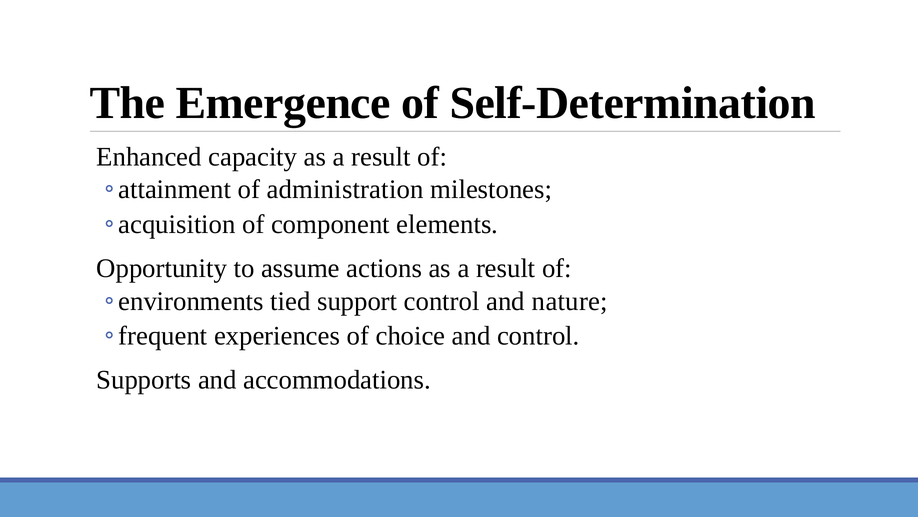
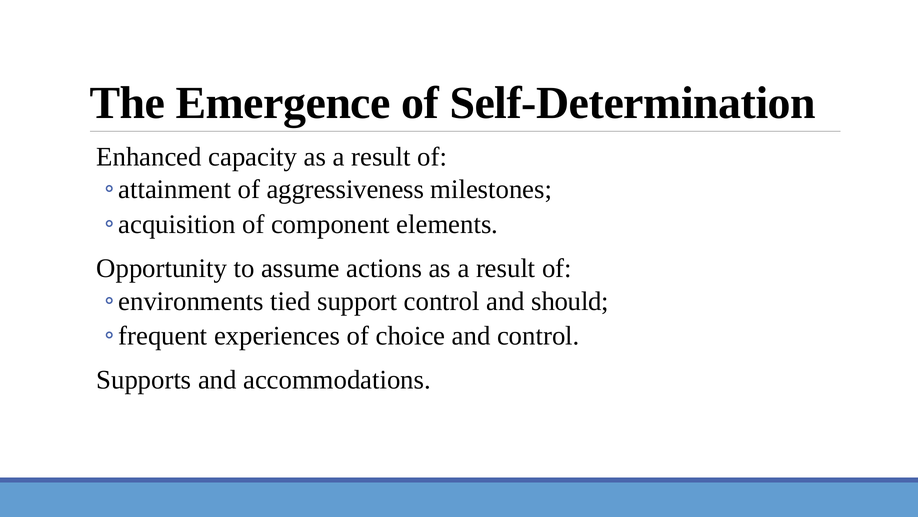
administration: administration -> aggressiveness
nature: nature -> should
